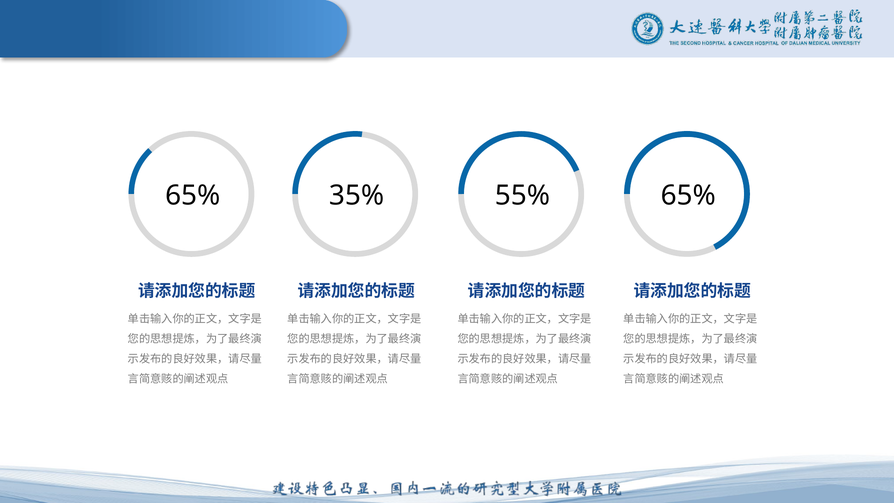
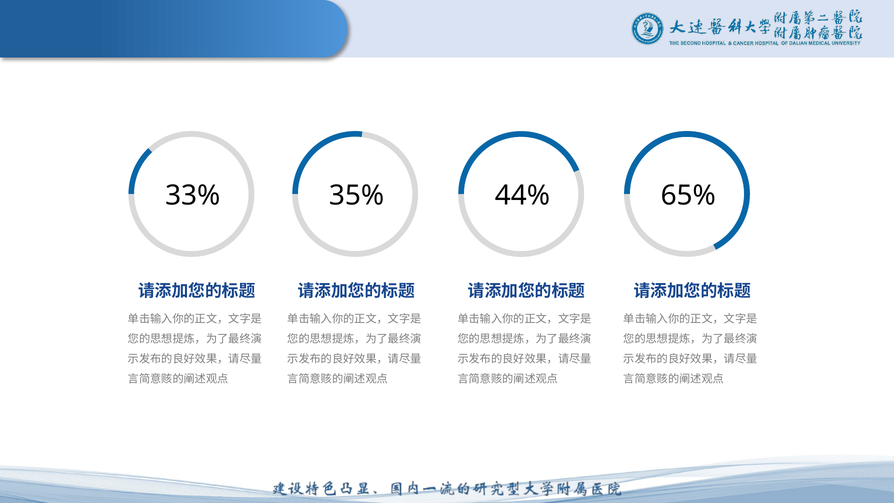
65% at (193, 196): 65% -> 33%
55%: 55% -> 44%
